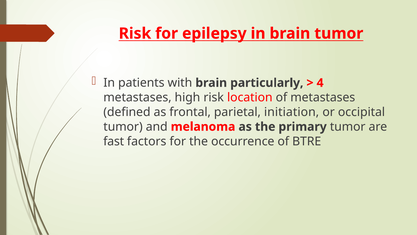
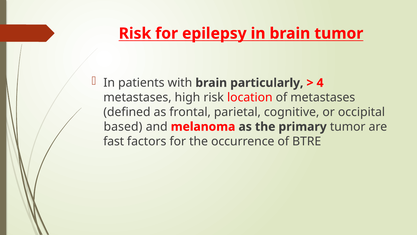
initiation: initiation -> cognitive
tumor at (123, 127): tumor -> based
